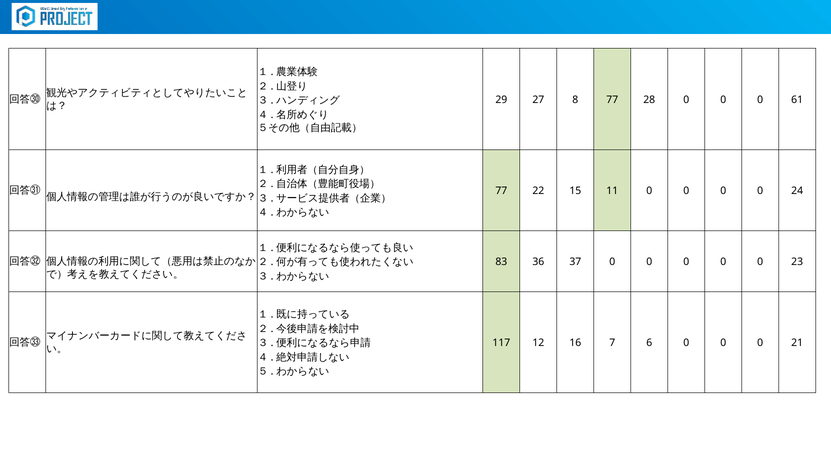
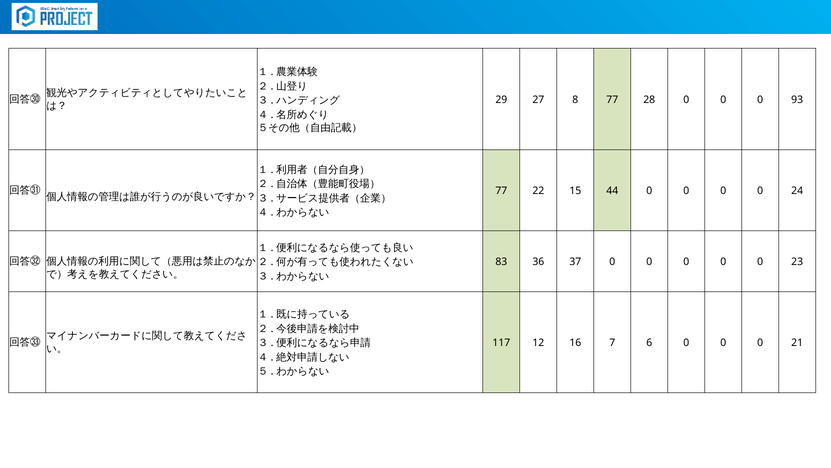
61: 61 -> 93
11: 11 -> 44
